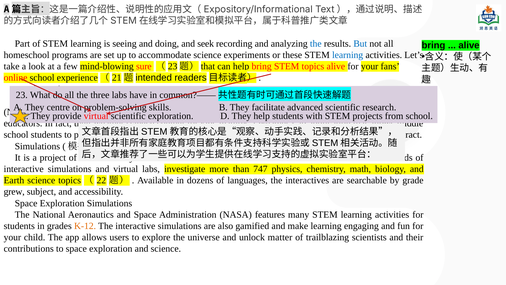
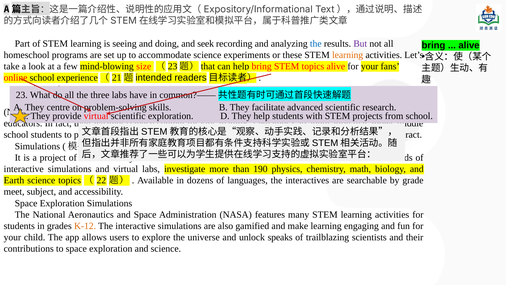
But colour: blue -> purple
learning at (348, 55) colour: blue -> orange
sure: sure -> size
747: 747 -> 190
grew: grew -> meet
matter: matter -> speaks
